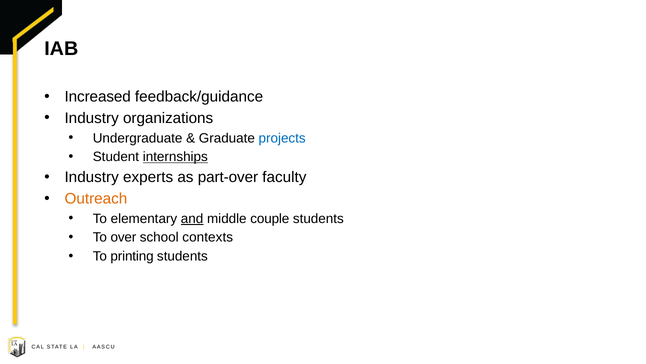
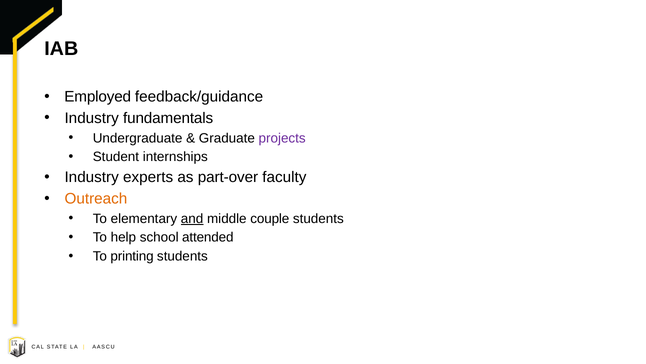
Increased: Increased -> Employed
organizations: organizations -> fundamentals
projects colour: blue -> purple
internships underline: present -> none
over: over -> help
contexts: contexts -> attended
